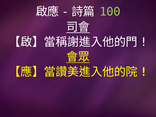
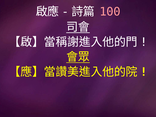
100 colour: light green -> pink
